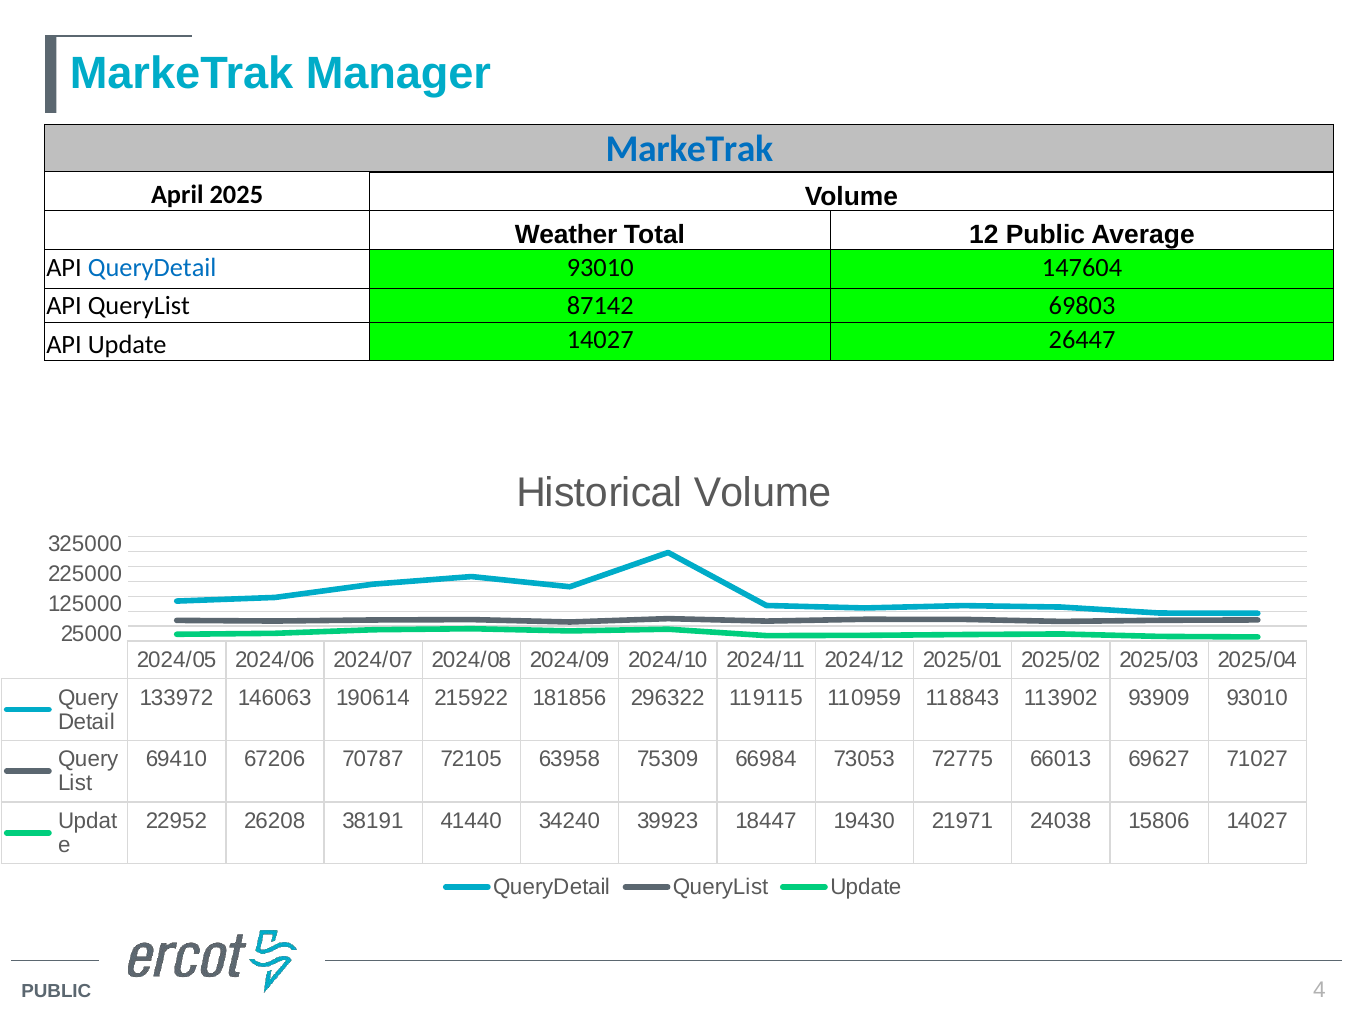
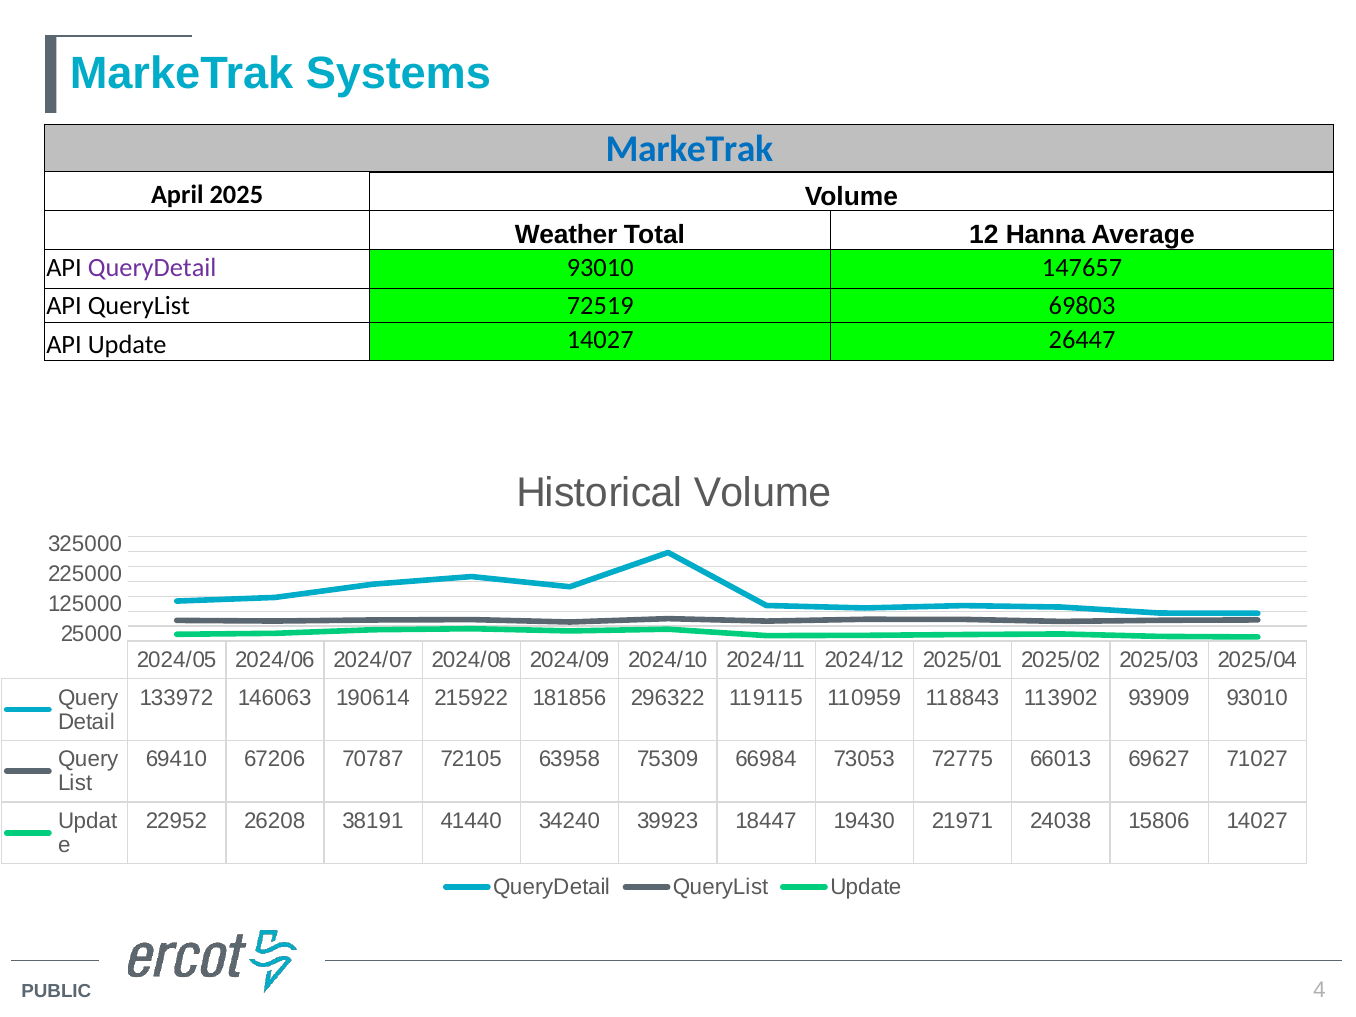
Manager: Manager -> Systems
12 Public: Public -> Hanna
QueryDetail at (152, 267) colour: blue -> purple
147604: 147604 -> 147657
87142: 87142 -> 72519
